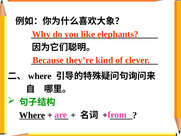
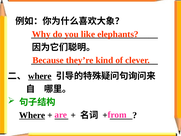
where at (40, 76) underline: none -> present
